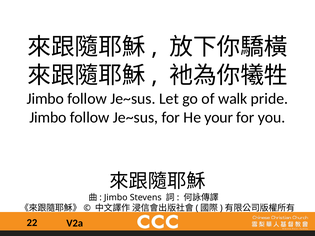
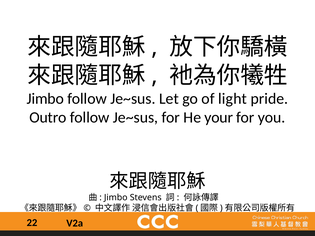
walk: walk -> light
Jimbo at (48, 118): Jimbo -> Outro
